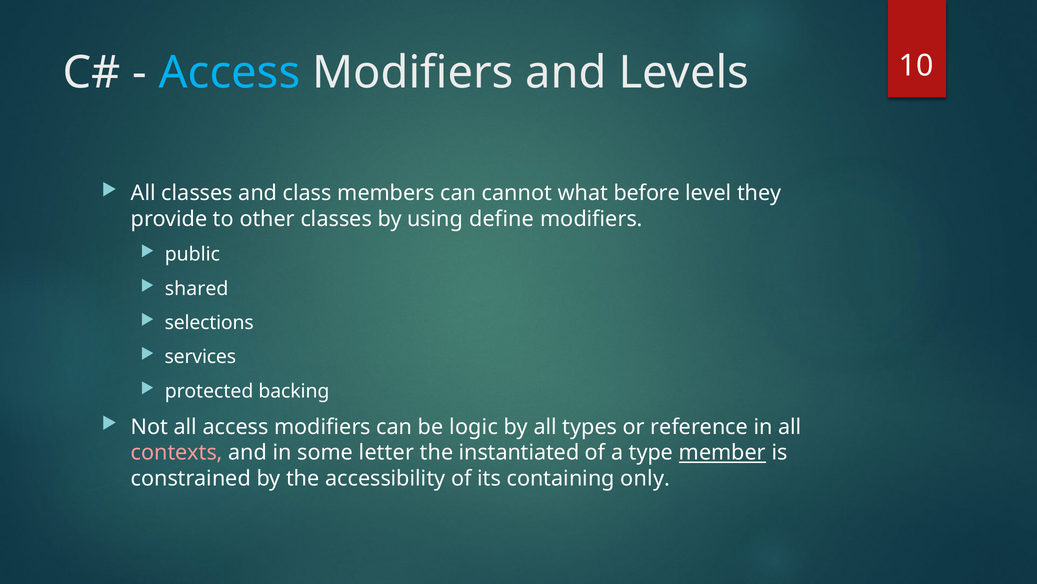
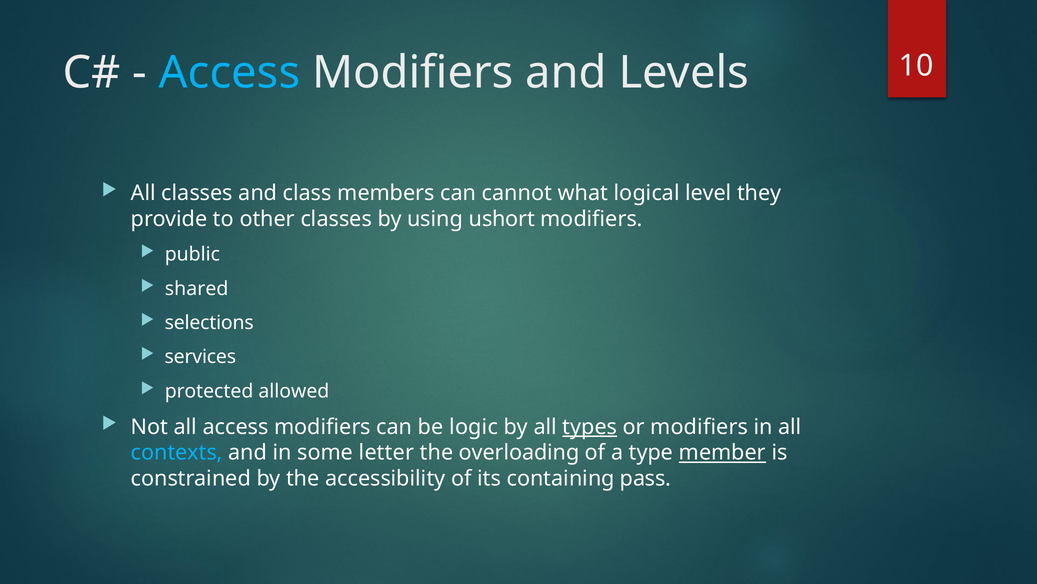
before: before -> logical
define: define -> ushort
backing: backing -> allowed
types underline: none -> present
or reference: reference -> modifiers
contexts colour: pink -> light blue
instantiated: instantiated -> overloading
only: only -> pass
